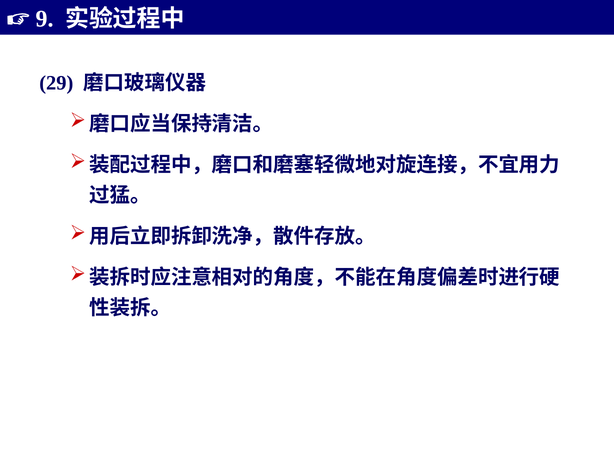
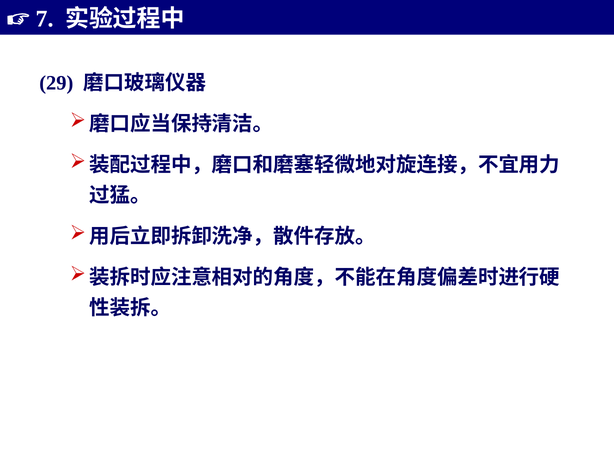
9: 9 -> 7
